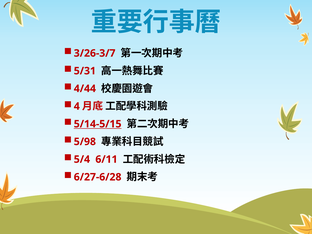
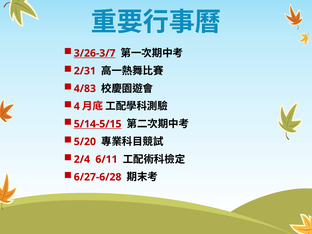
3/26-3/7 underline: none -> present
5/31: 5/31 -> 2/31
4/44: 4/44 -> 4/83
5/98: 5/98 -> 5/20
5/4: 5/4 -> 2/4
